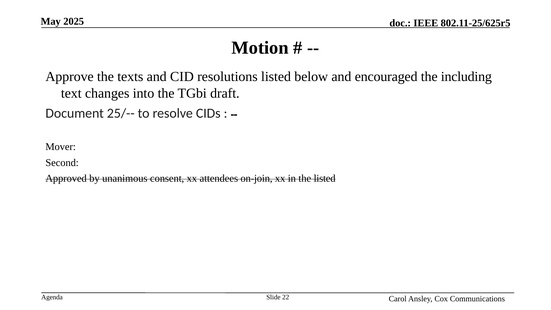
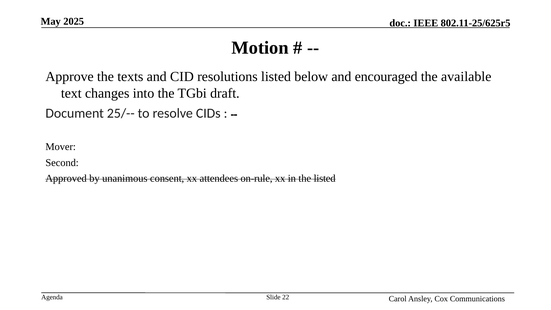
including: including -> available
on-join: on-join -> on-rule
